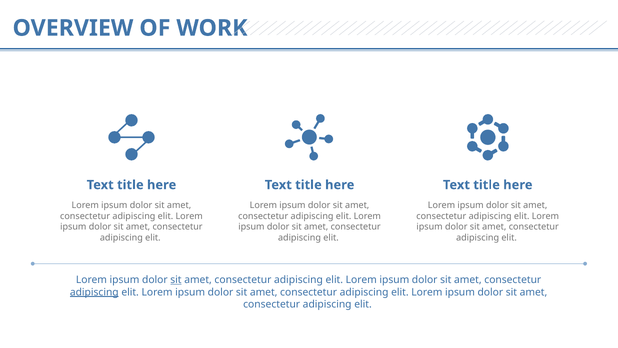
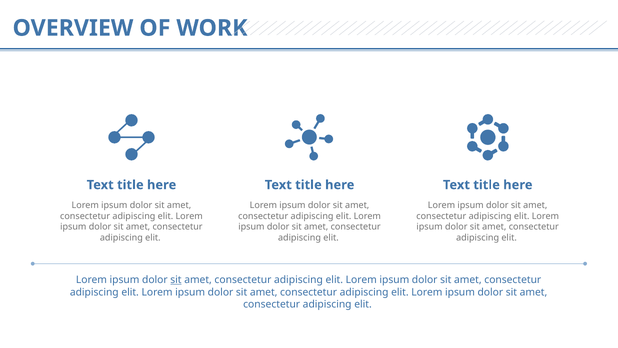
adipiscing at (94, 292) underline: present -> none
